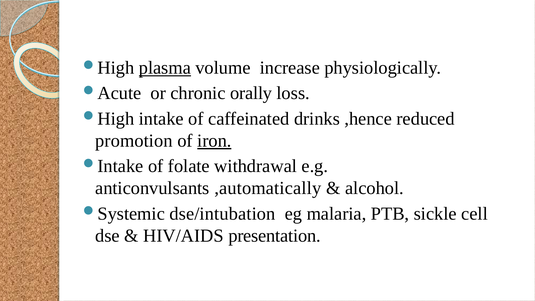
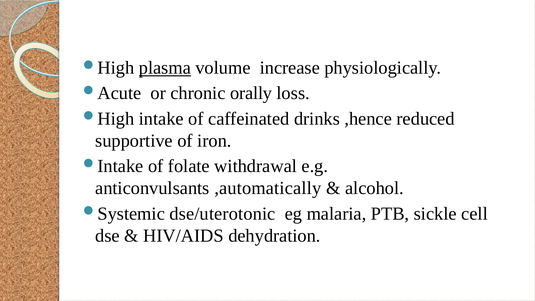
promotion: promotion -> supportive
iron underline: present -> none
dse/intubation: dse/intubation -> dse/uterotonic
presentation: presentation -> dehydration
